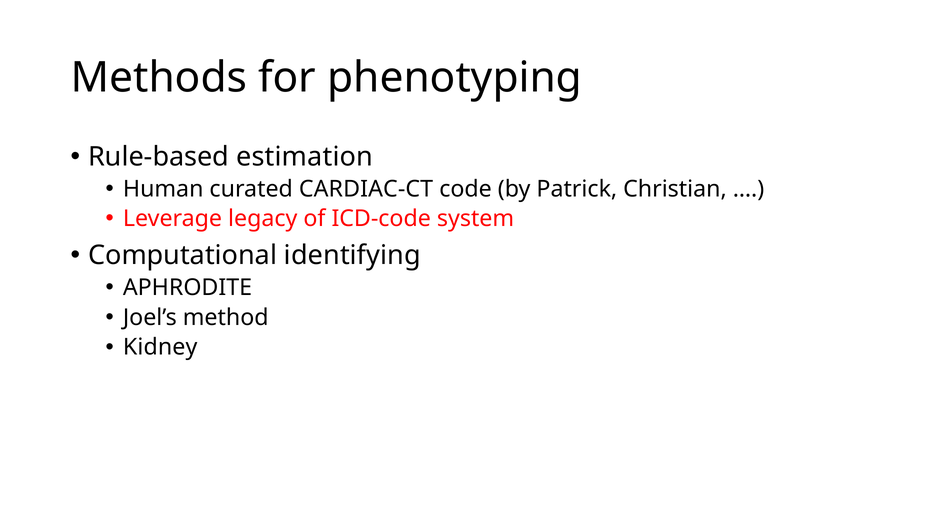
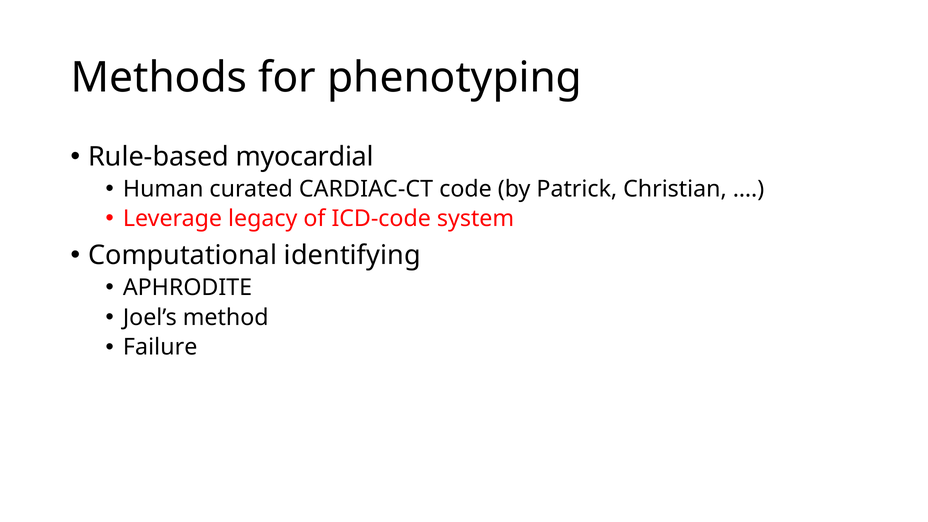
estimation: estimation -> myocardial
Kidney: Kidney -> Failure
